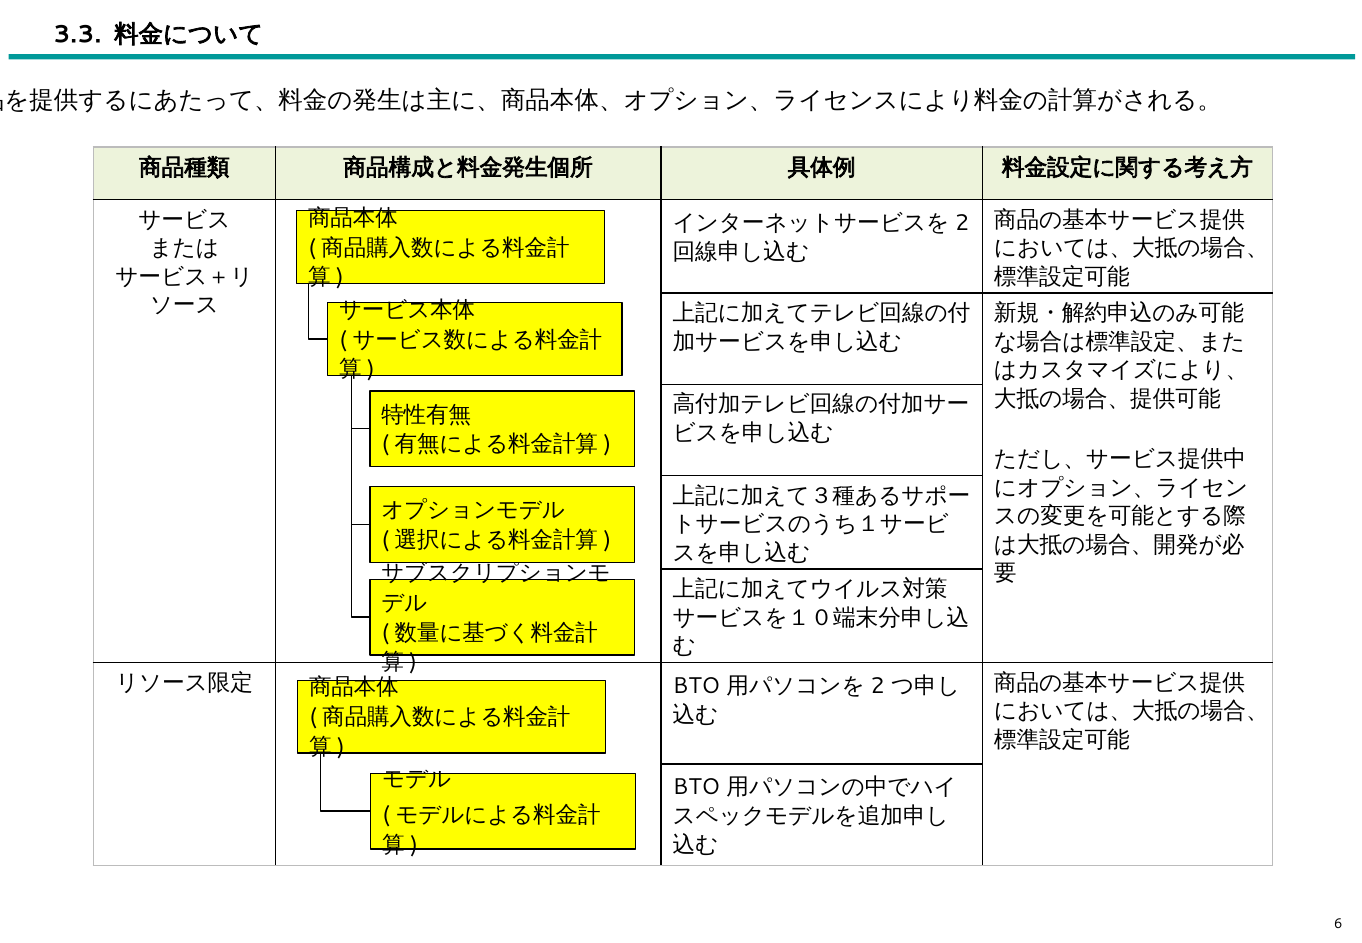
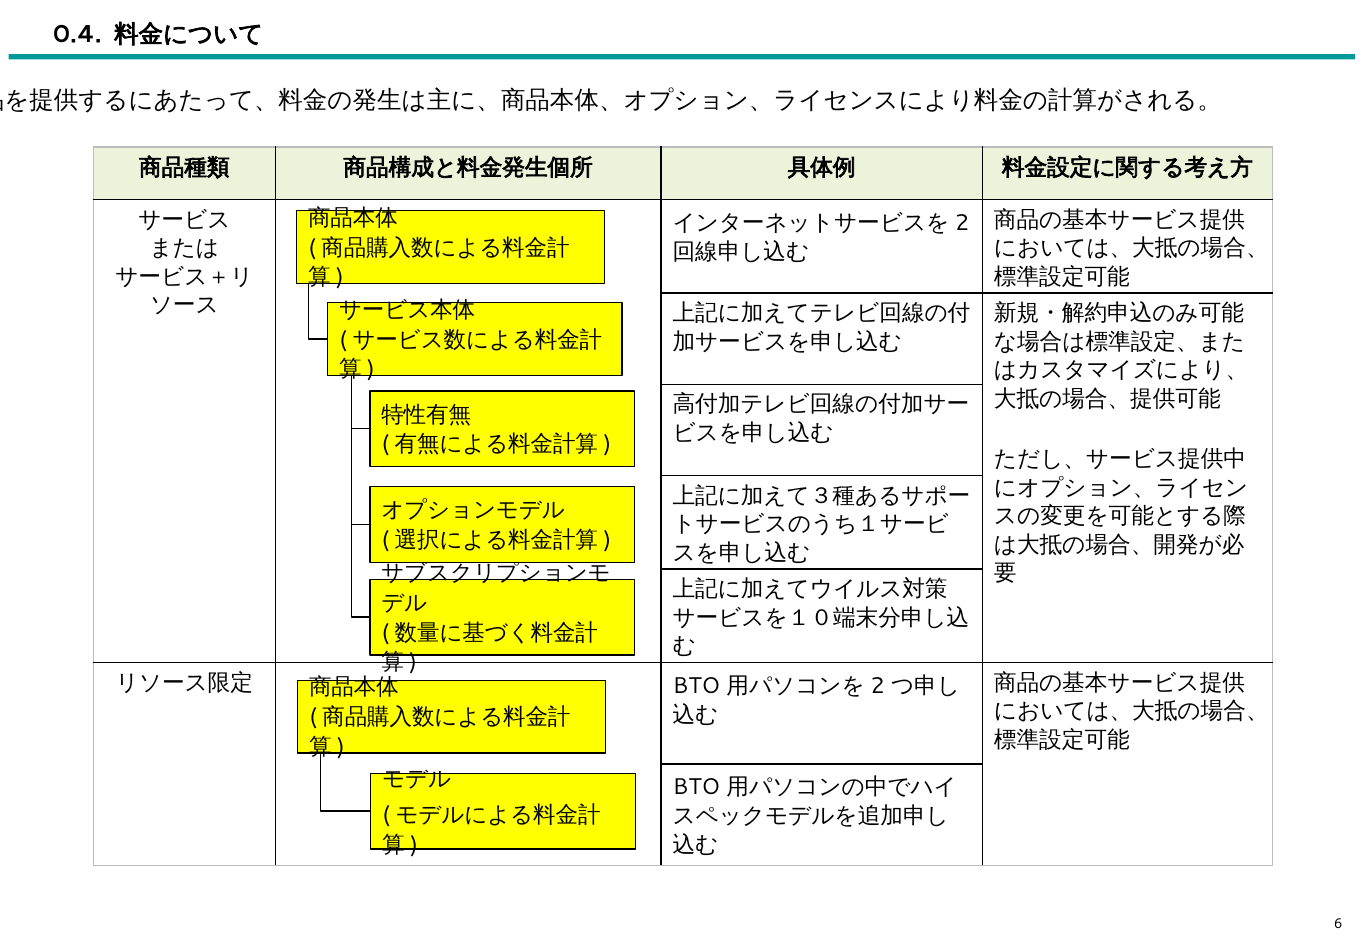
3.3: 3.3 -> 0.4
